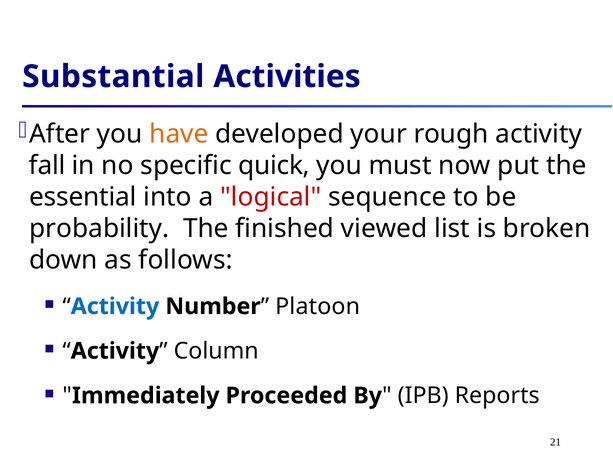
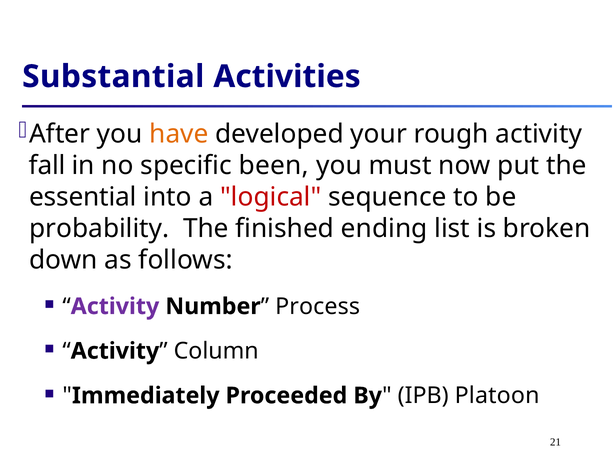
quick: quick -> been
viewed: viewed -> ending
Activity at (115, 306) colour: blue -> purple
Platoon: Platoon -> Process
Reports: Reports -> Platoon
